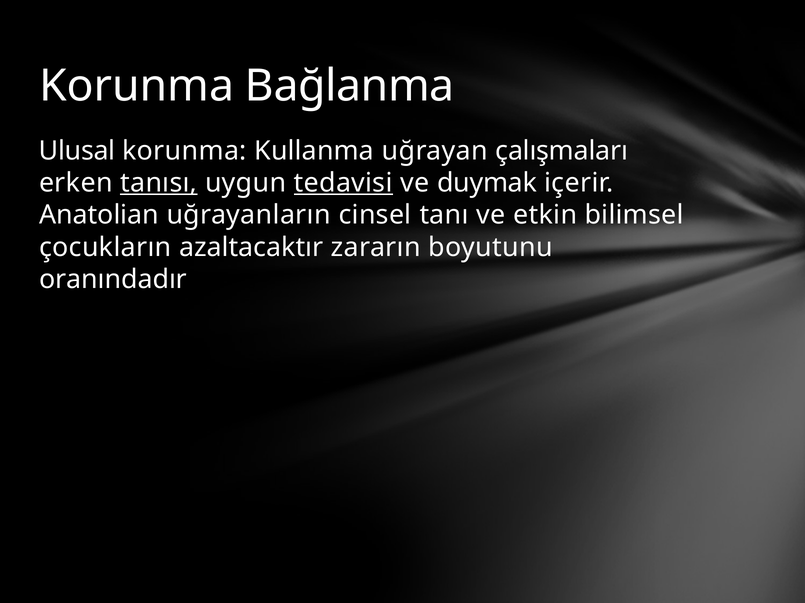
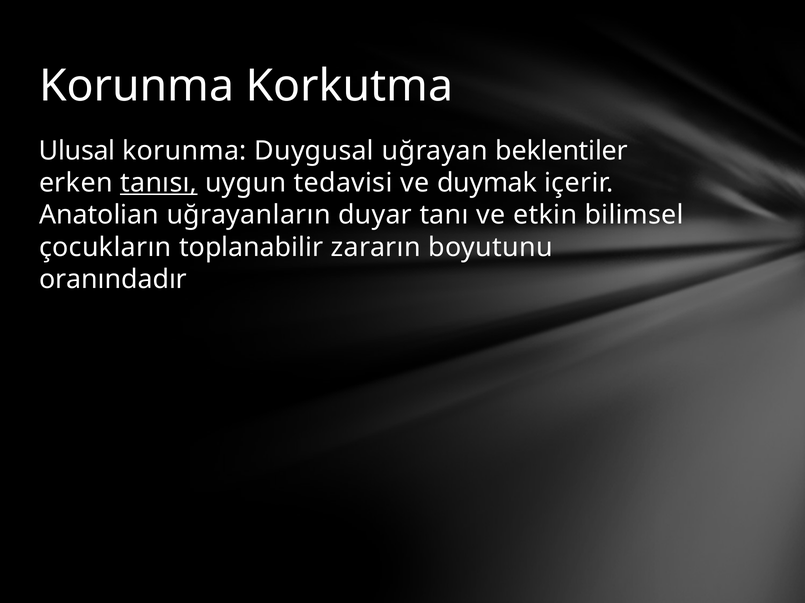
Bağlanma: Bağlanma -> Korkutma
Kullanma: Kullanma -> Duygusal
çalışmaları: çalışmaları -> beklentiler
tedavisi underline: present -> none
cinsel: cinsel -> duyar
azaltacaktır: azaltacaktır -> toplanabilir
